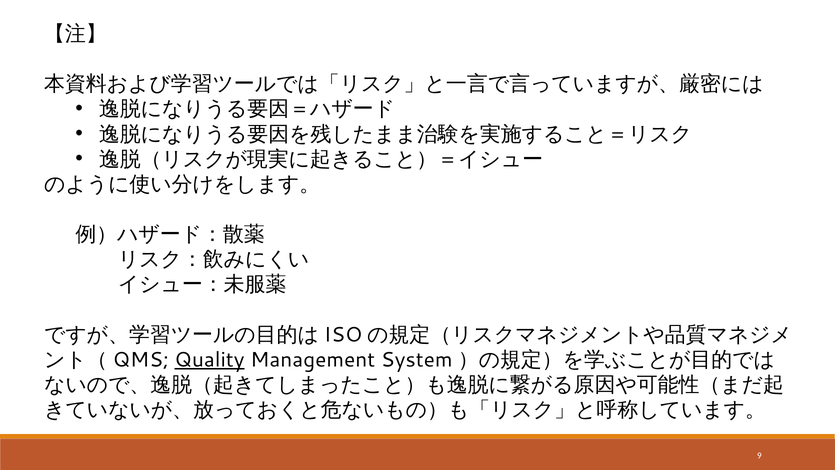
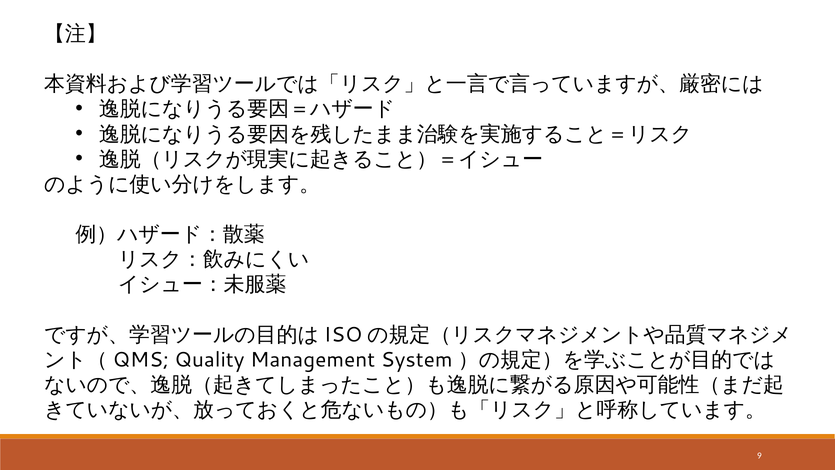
Quality underline: present -> none
